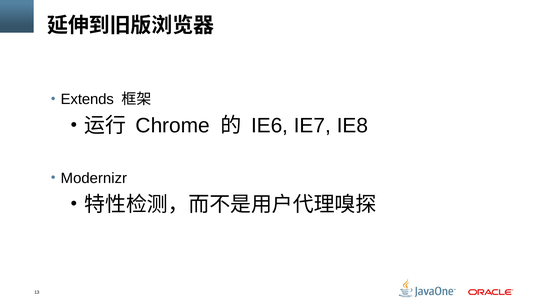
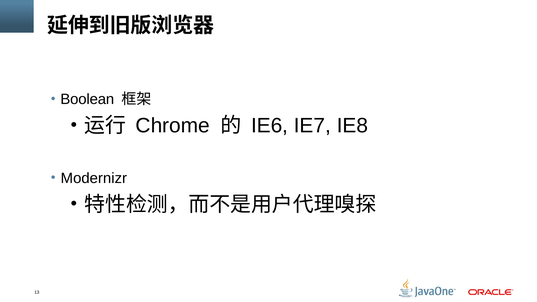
Extends: Extends -> Boolean
